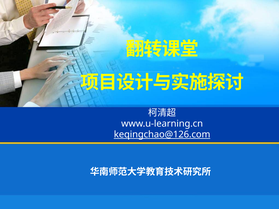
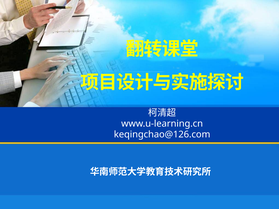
keqingchao@126.com underline: present -> none
